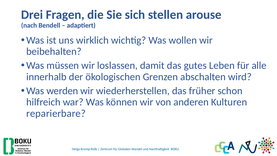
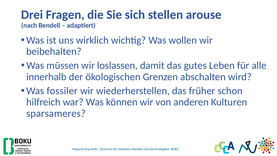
werden: werden -> fossiler
reparierbare: reparierbare -> sparsameres
